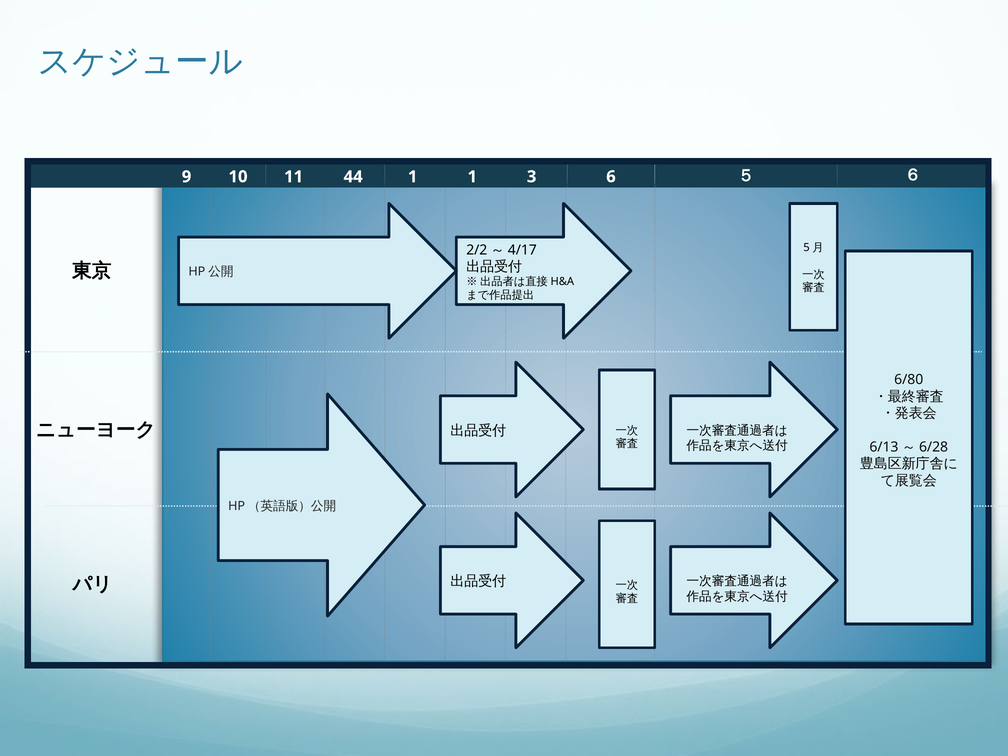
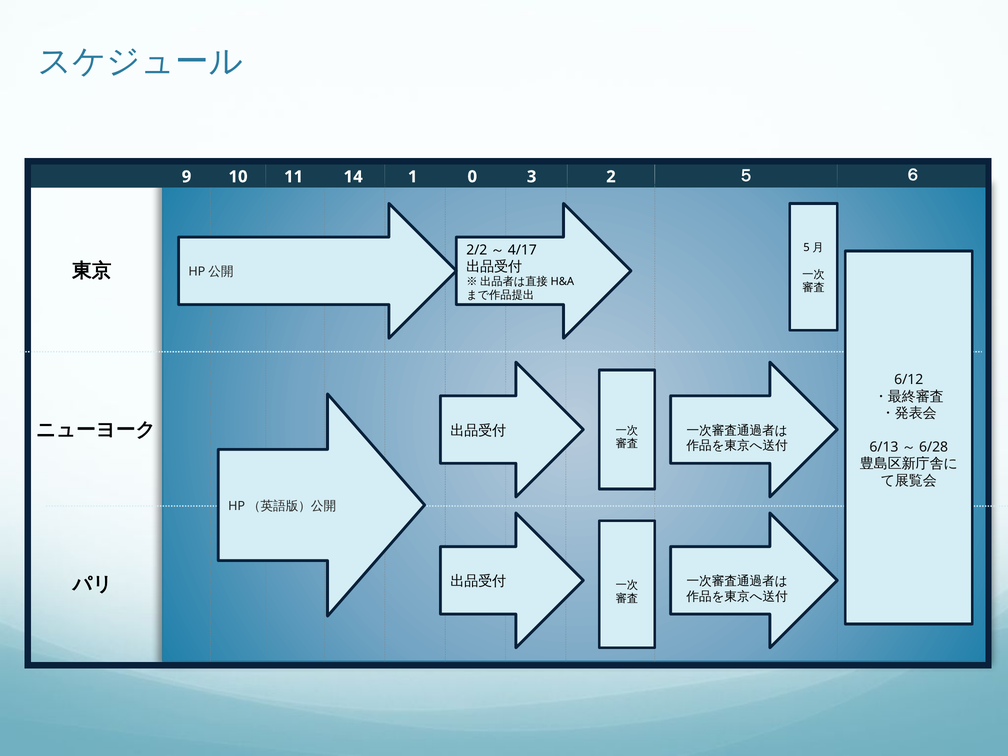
44: 44 -> 14
1 1: 1 -> 0
6: 6 -> 2
6/80: 6/80 -> 6/12
